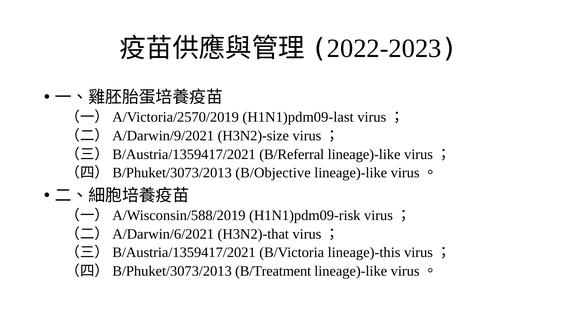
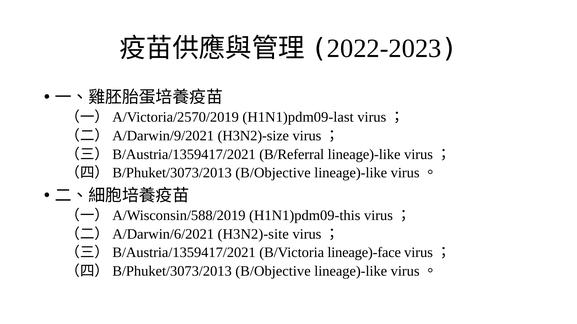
H1N1)pdm09-risk: H1N1)pdm09-risk -> H1N1)pdm09-this
H3N2)-that: H3N2)-that -> H3N2)-site
lineage)-this: lineage)-this -> lineage)-face
B/Treatment at (273, 272): B/Treatment -> B/Objective
